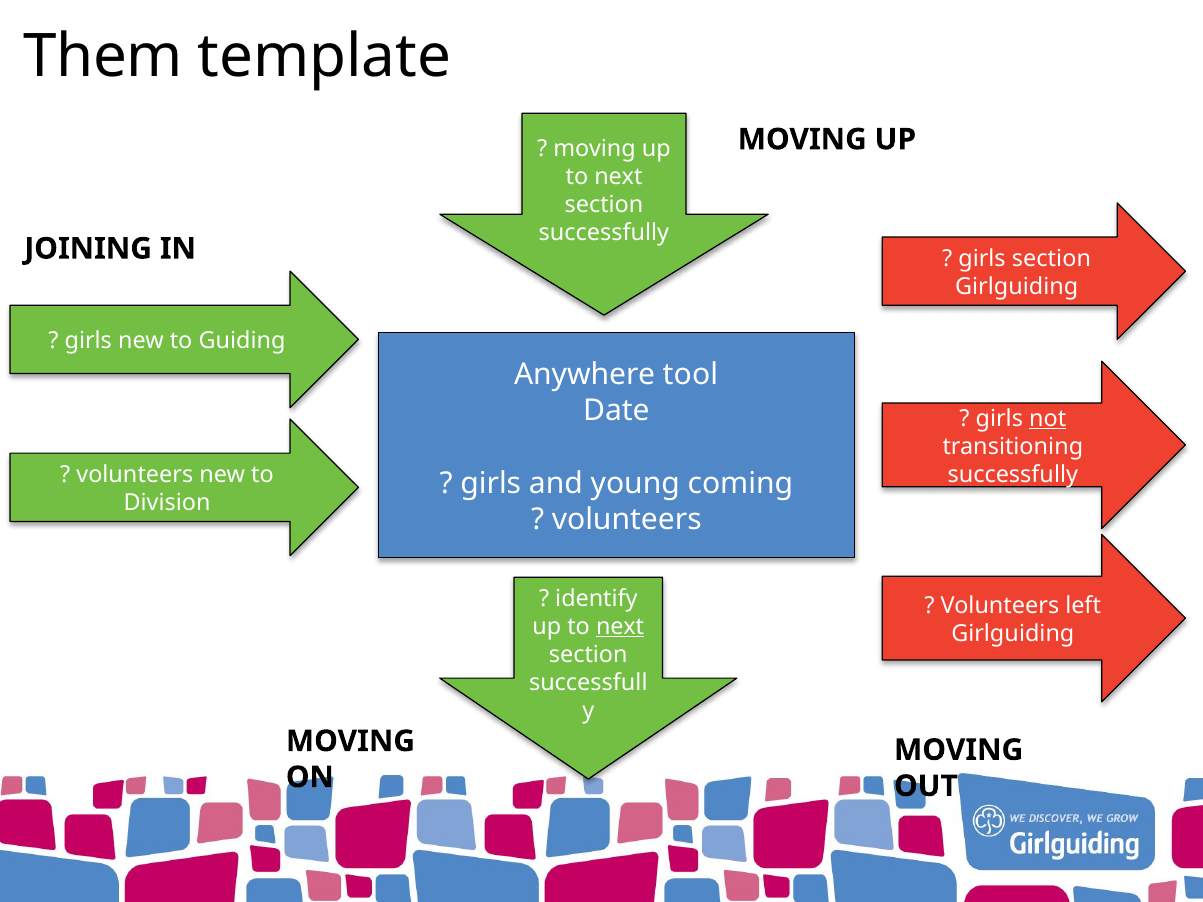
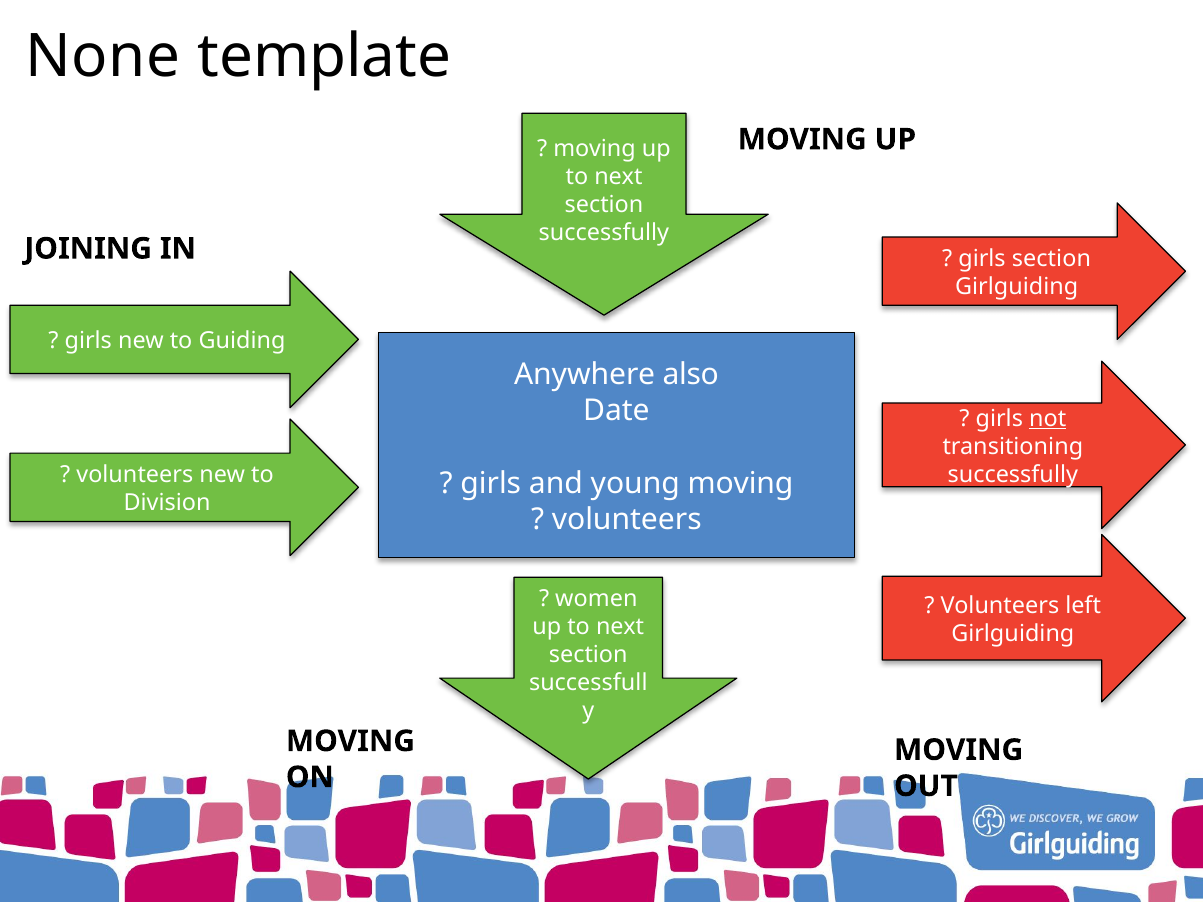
Them: Them -> None
tool: tool -> also
young coming: coming -> moving
identify: identify -> women
next at (620, 627) underline: present -> none
